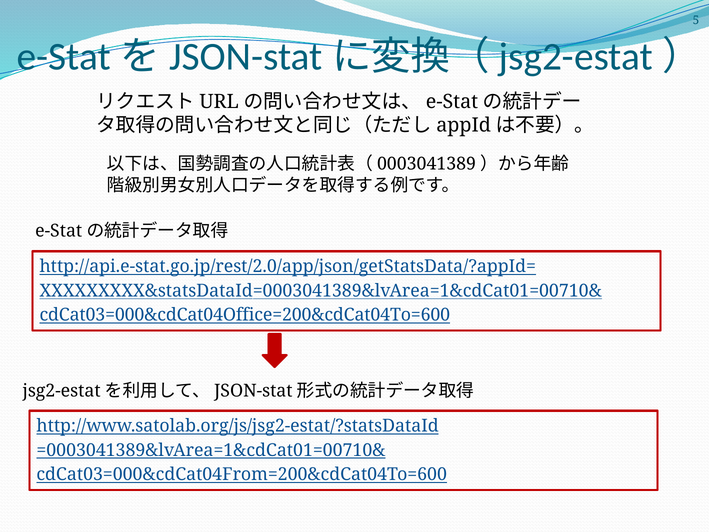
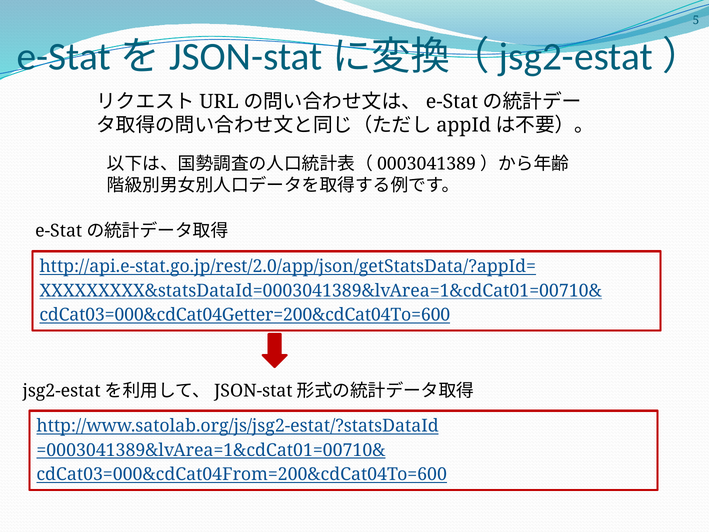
cdCat03=000&cdCat04Office=200&cdCat04To=600: cdCat03=000&cdCat04Office=200&cdCat04To=600 -> cdCat03=000&cdCat04Getter=200&cdCat04To=600
